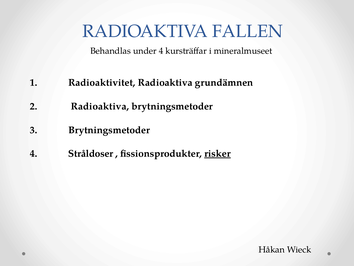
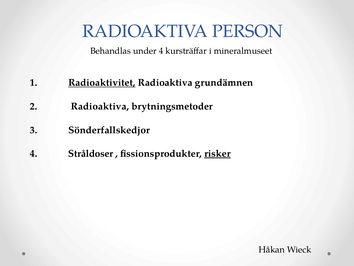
FALLEN: FALLEN -> PERSON
Radioaktivitet underline: none -> present
Brytningsmetoder at (109, 130): Brytningsmetoder -> Sönderfallskedjor
